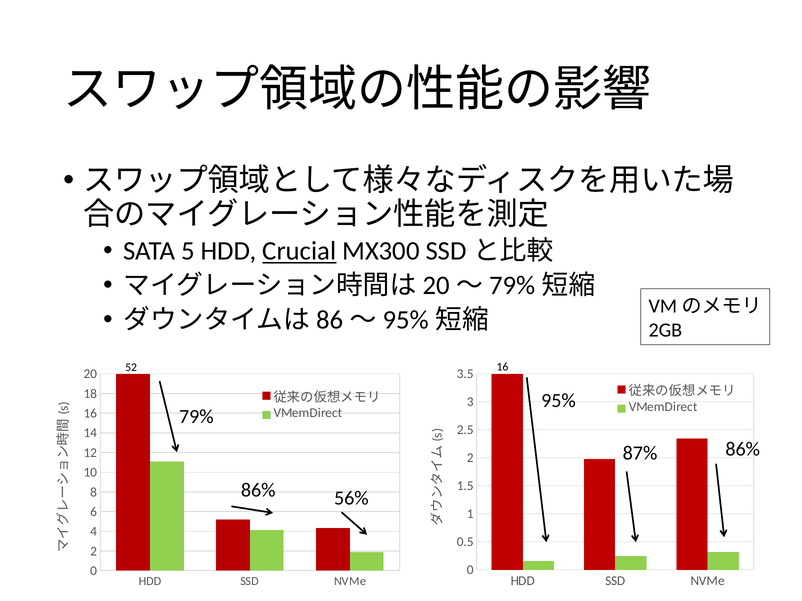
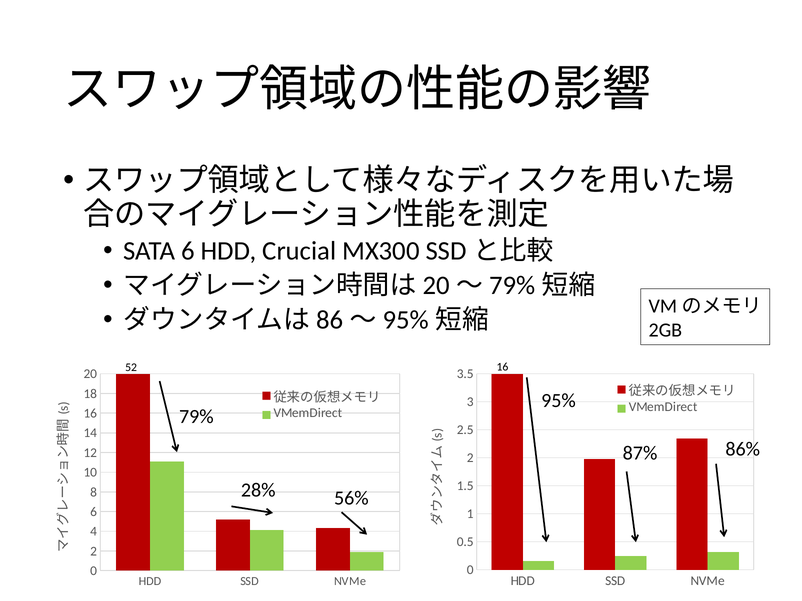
SATA 5: 5 -> 6
Crucial underline: present -> none
86% at (258, 491): 86% -> 28%
